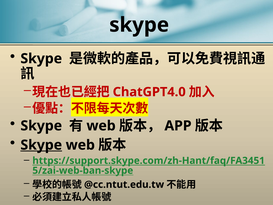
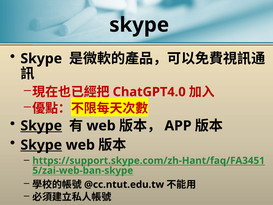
Skype at (41, 126) underline: none -> present
